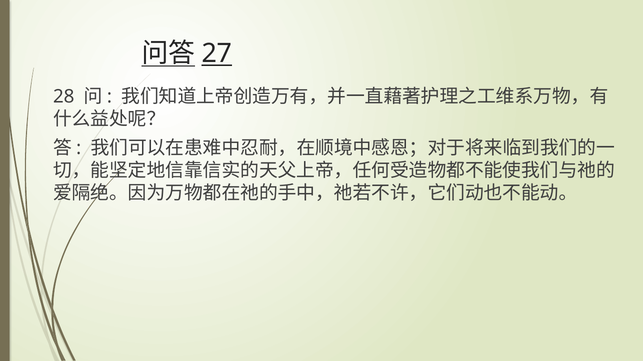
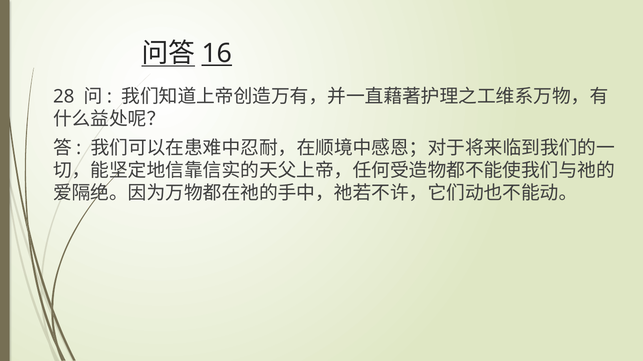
27: 27 -> 16
